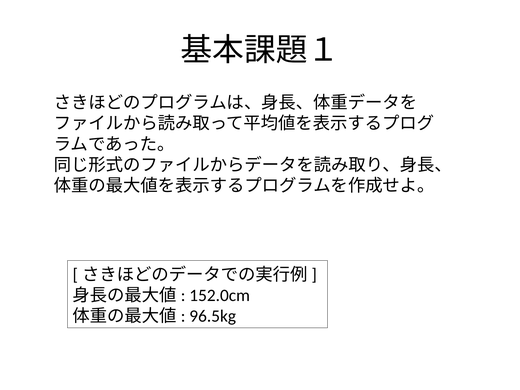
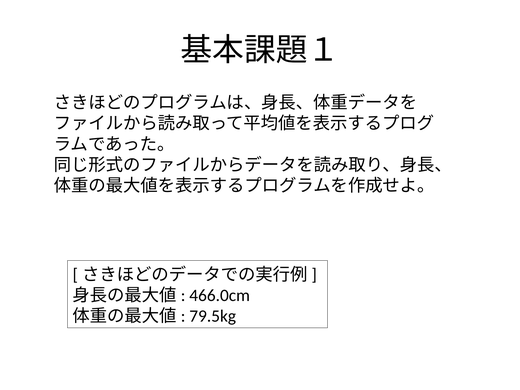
152.0cm: 152.0cm -> 466.0cm
96.5kg: 96.5kg -> 79.5kg
